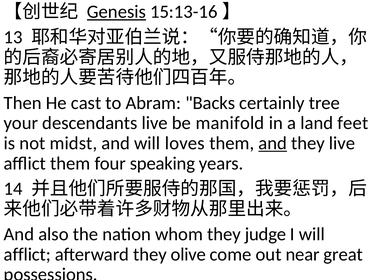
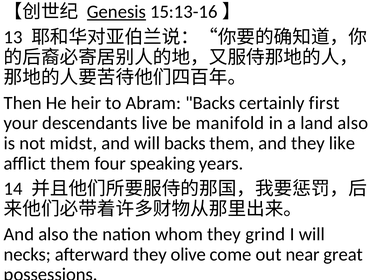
cast: cast -> heir
tree: tree -> first
land feet: feet -> also
will loves: loves -> backs
and at (273, 143) underline: present -> none
they live: live -> like
judge: judge -> grind
afflict at (27, 254): afflict -> necks
